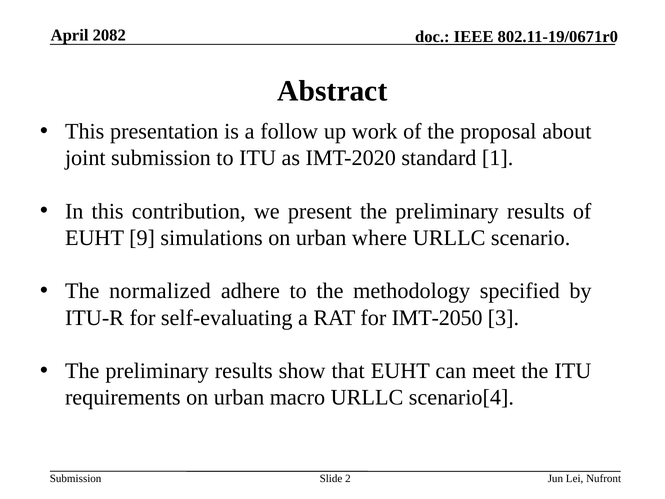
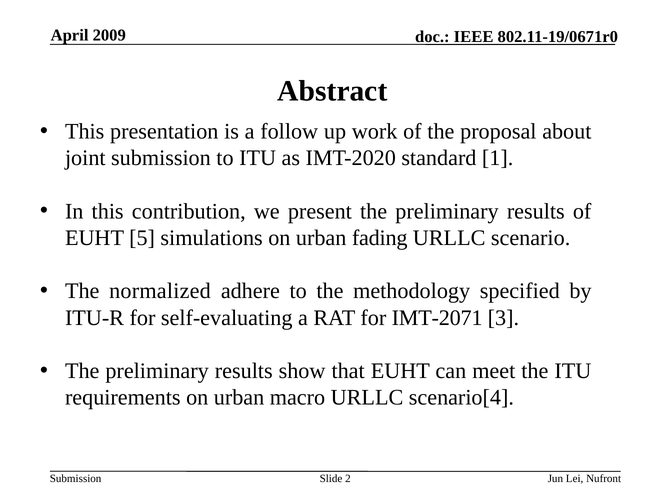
2082: 2082 -> 2009
9: 9 -> 5
where: where -> fading
IMT-2050: IMT-2050 -> IMT-2071
